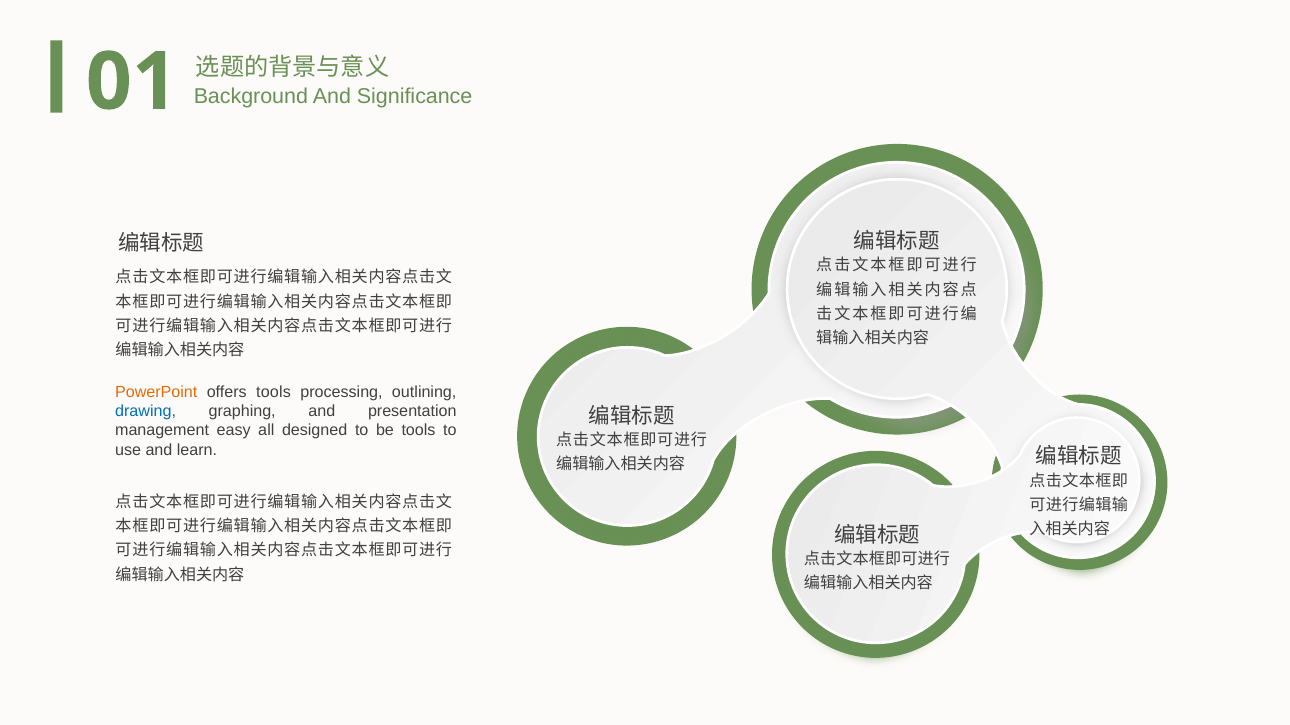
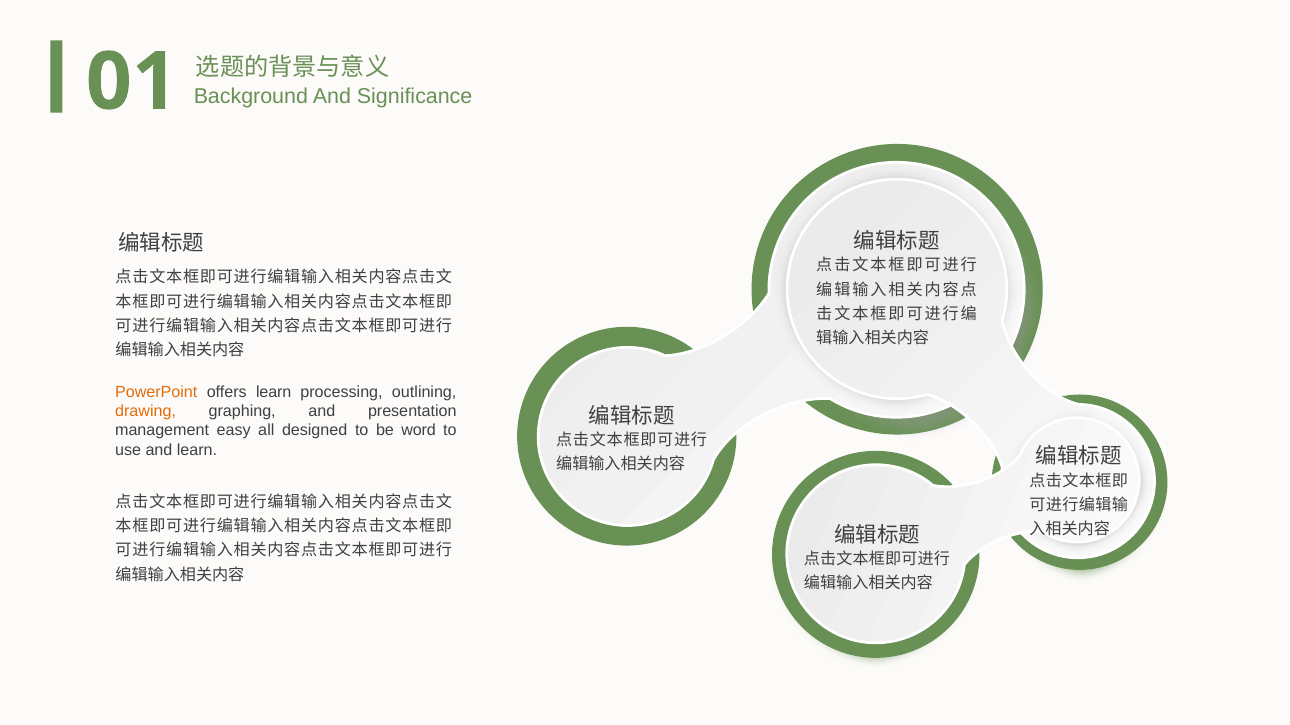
offers tools: tools -> learn
drawing colour: blue -> orange
be tools: tools -> word
